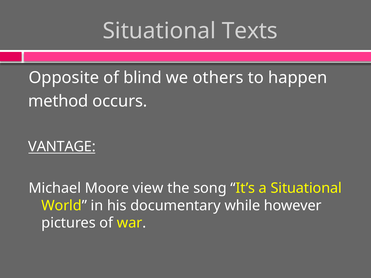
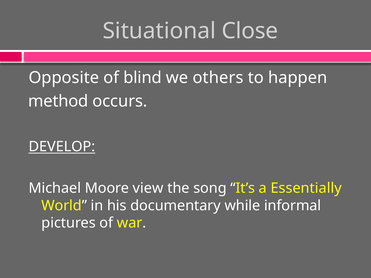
Texts: Texts -> Close
VANTAGE: VANTAGE -> DEVELOP
a Situational: Situational -> Essentially
however: however -> informal
